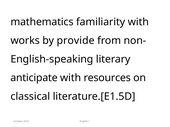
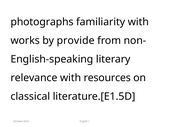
mathematics: mathematics -> photographs
anticipate: anticipate -> relevance
